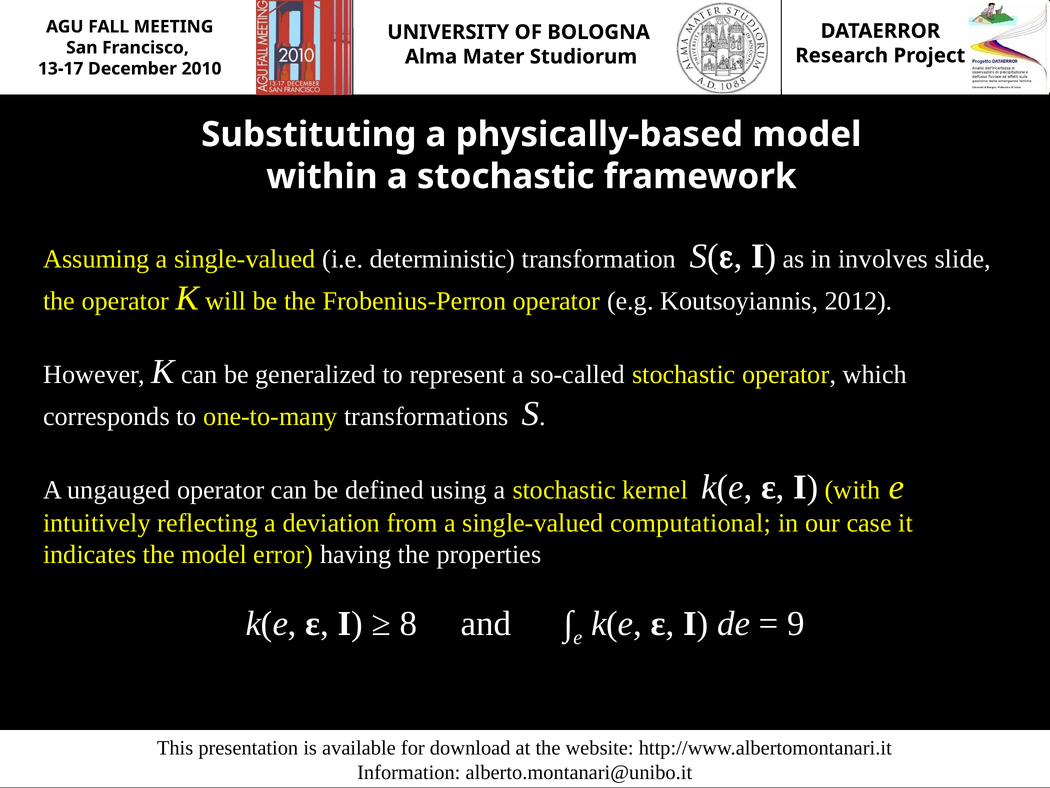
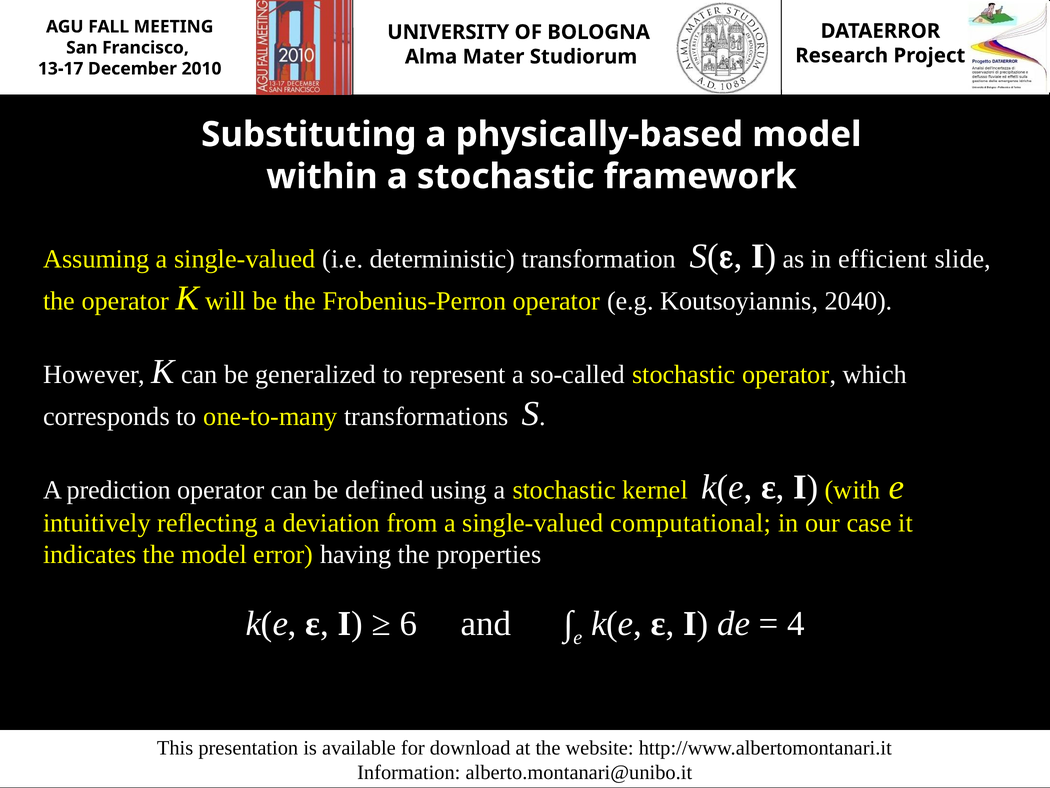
involves: involves -> efficient
2012: 2012 -> 2040
ungauged: ungauged -> prediction
8: 8 -> 6
9: 9 -> 4
